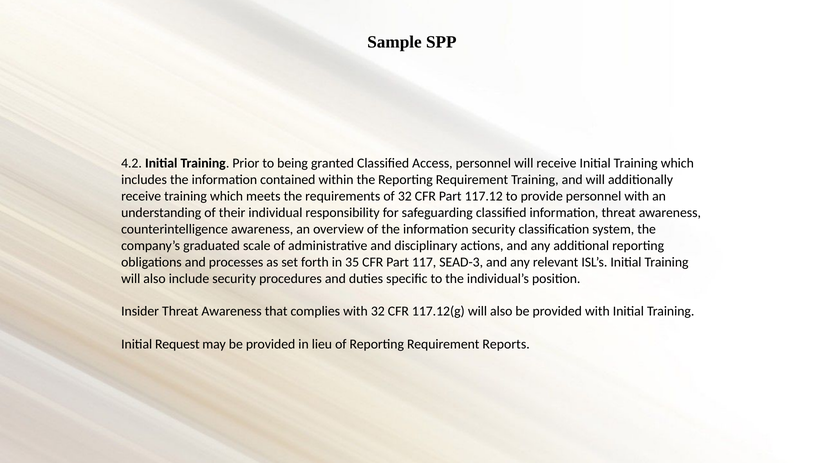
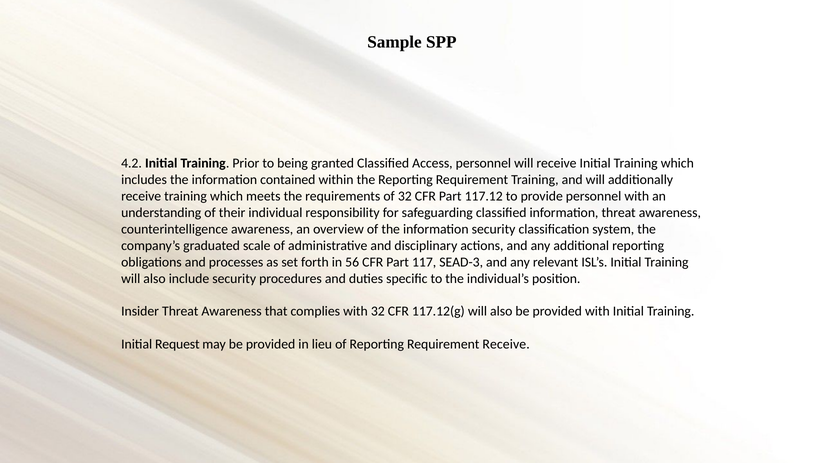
35: 35 -> 56
Requirement Reports: Reports -> Receive
